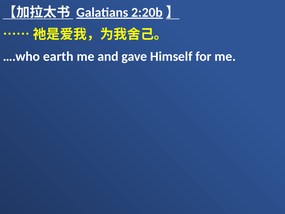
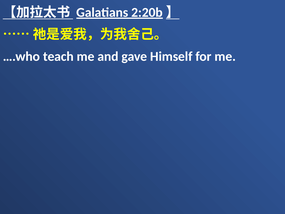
earth: earth -> teach
